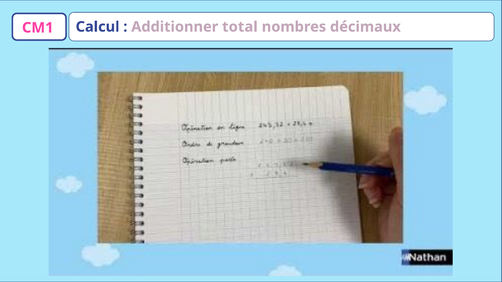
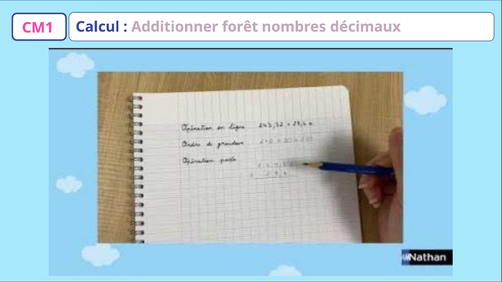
total: total -> forêt
